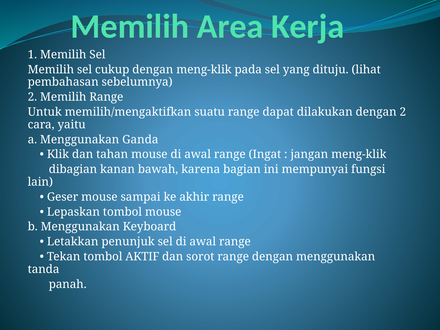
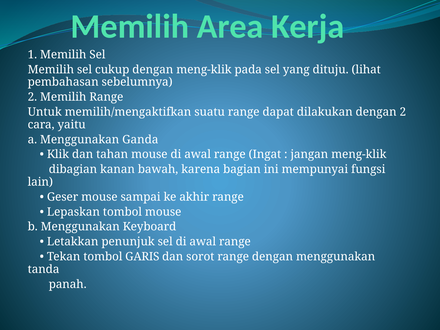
AKTIF: AKTIF -> GARIS
